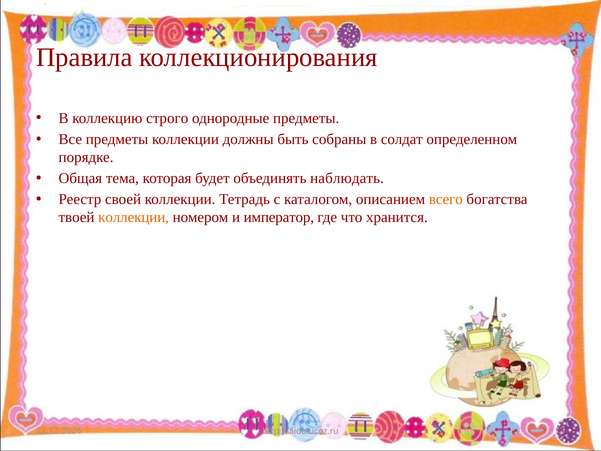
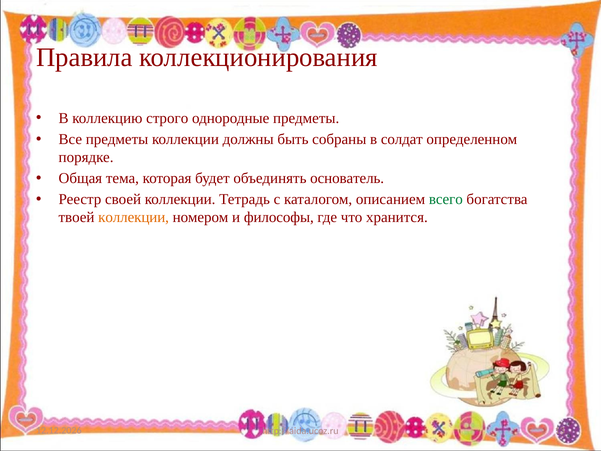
наблюдать: наблюдать -> основатель
всего colour: orange -> green
император: император -> философы
